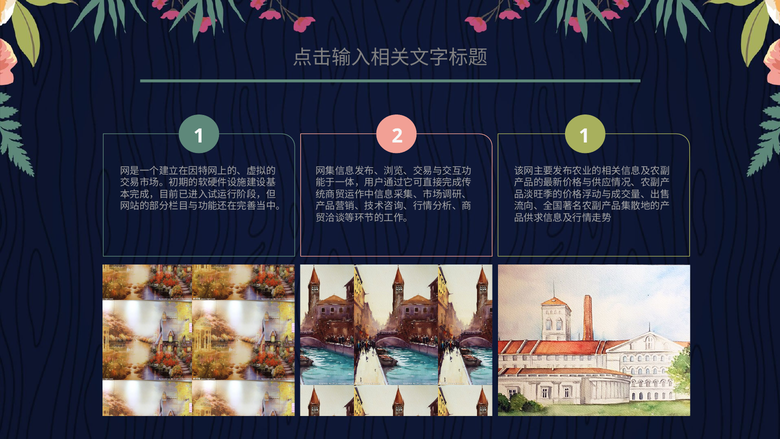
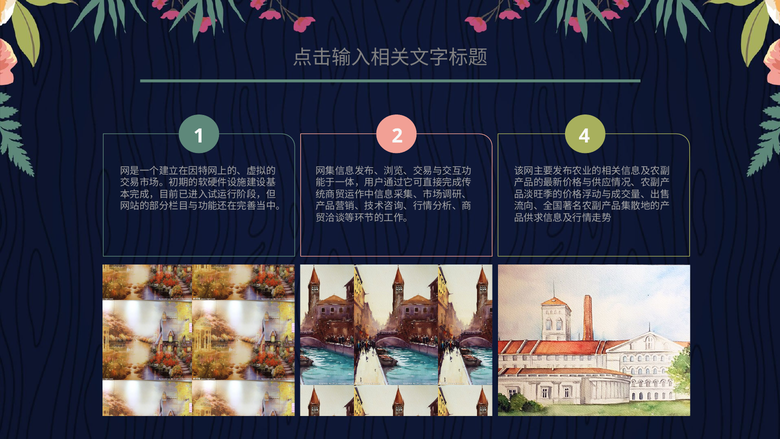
2 1: 1 -> 4
